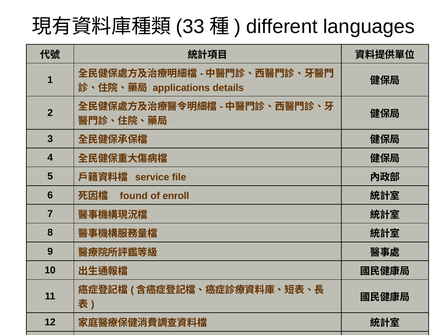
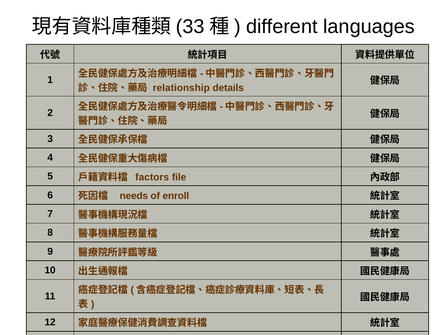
applications: applications -> relationship
service: service -> factors
found: found -> needs
